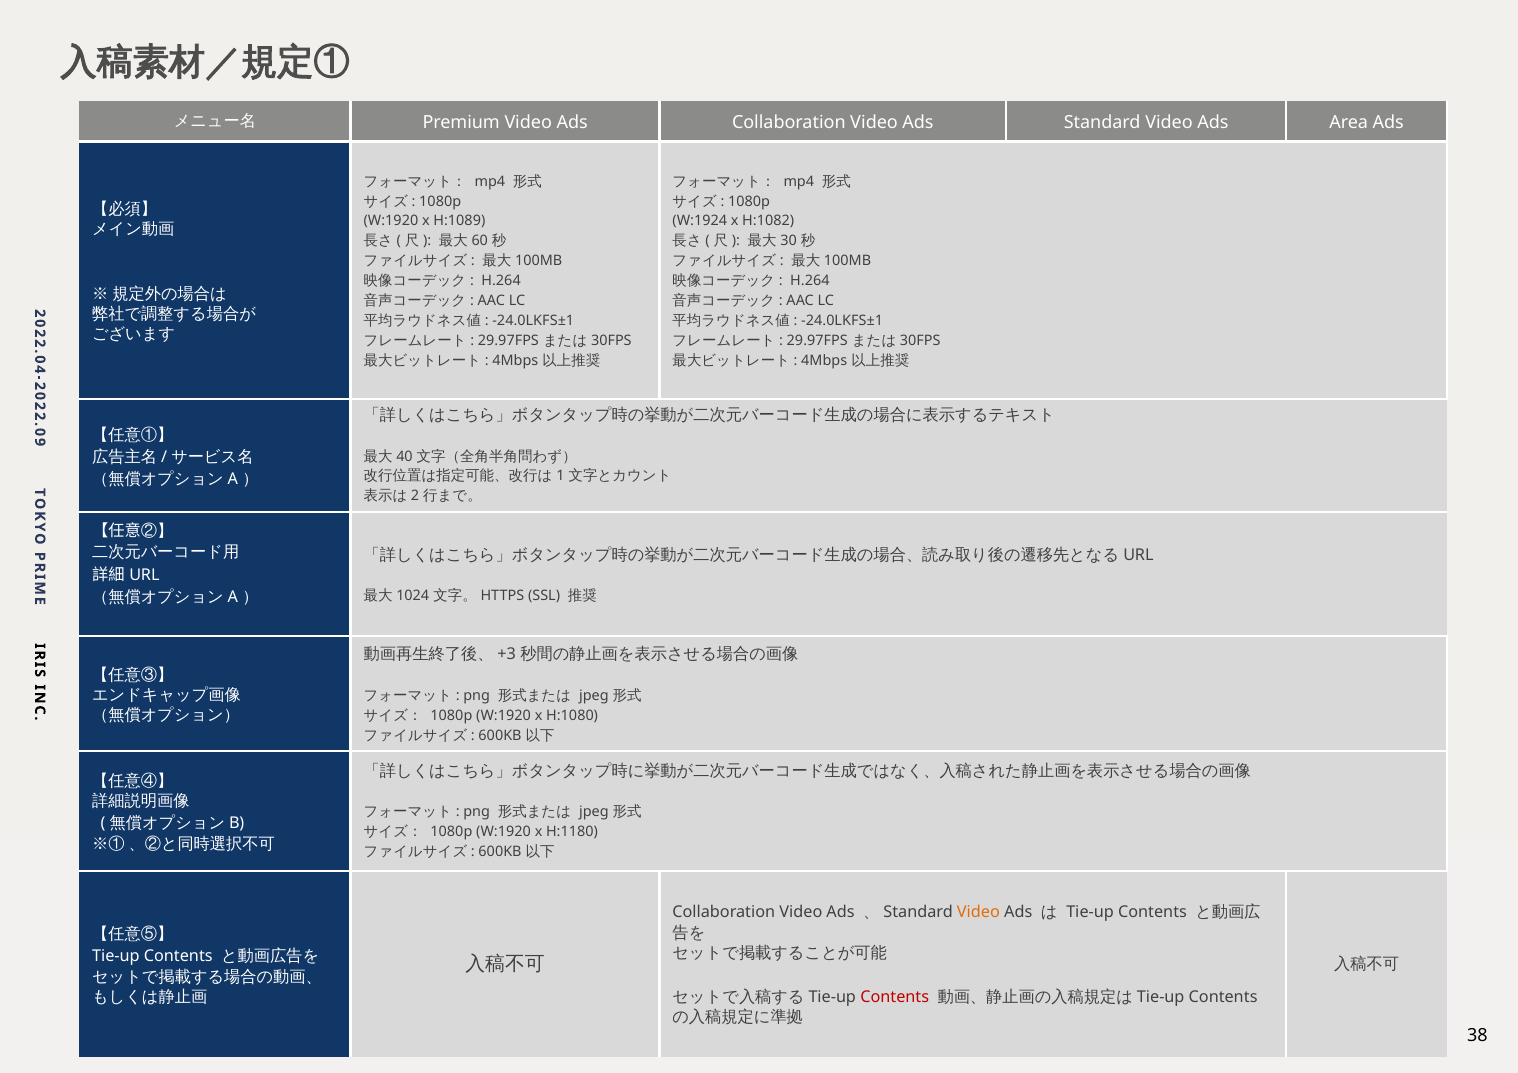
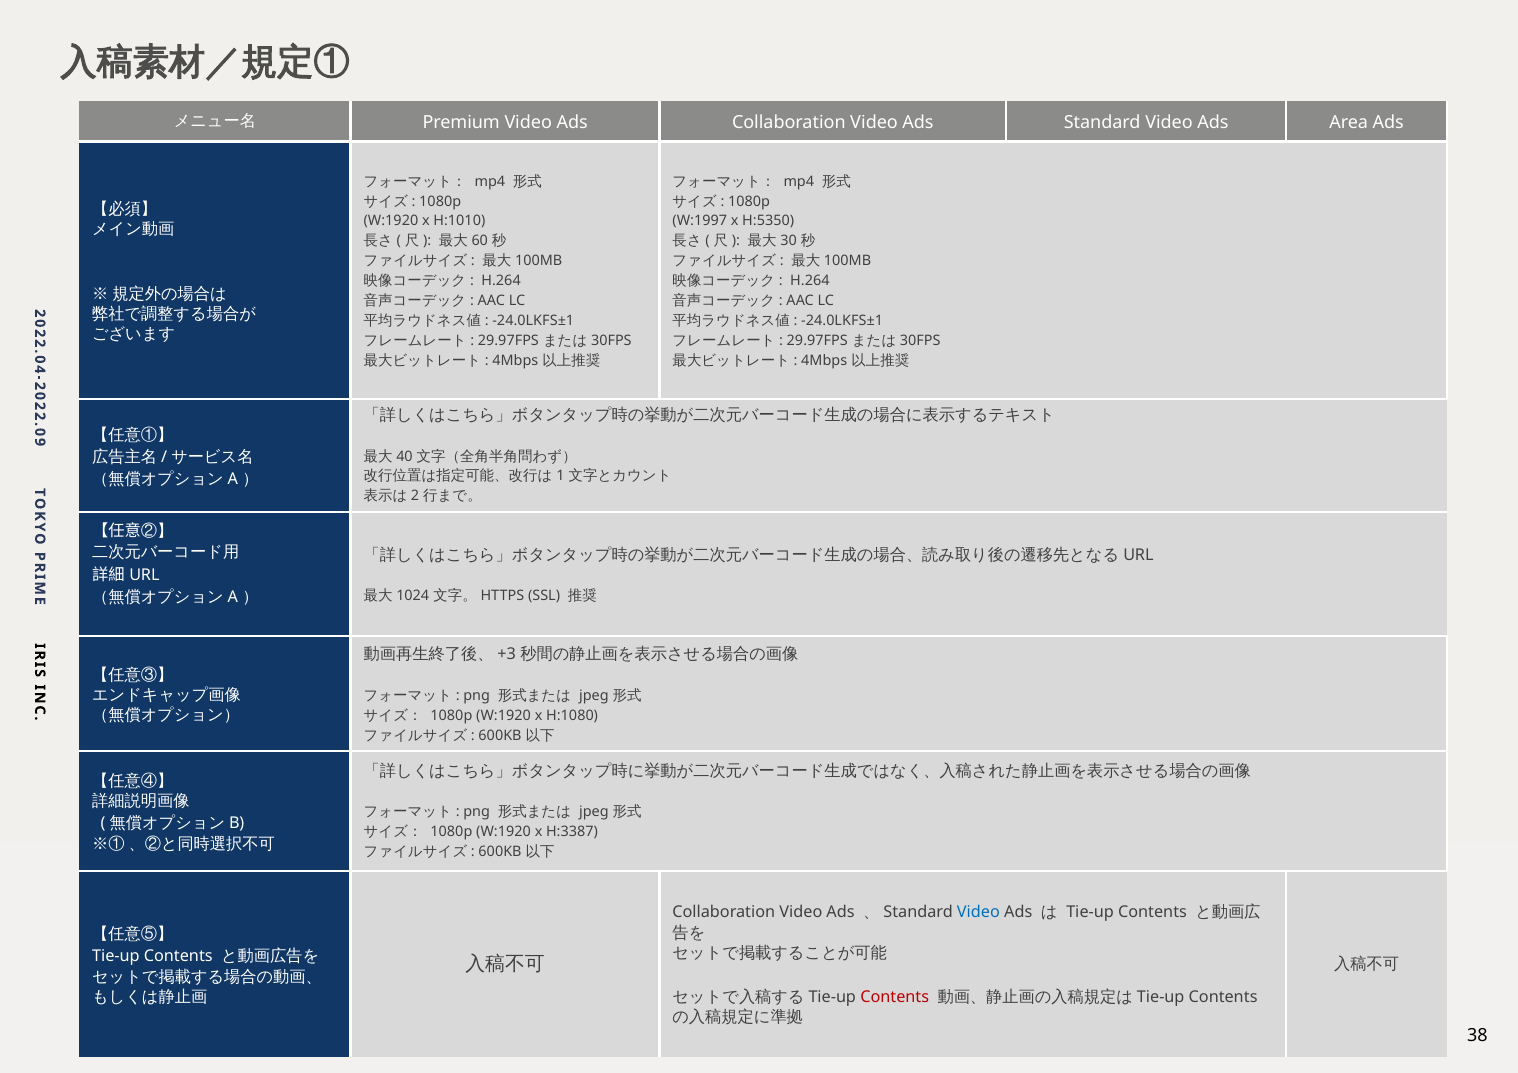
H:1089: H:1089 -> H:1010
W:1924: W:1924 -> W:1997
H:1082: H:1082 -> H:5350
H:1180: H:1180 -> H:3387
Video at (978, 913) colour: orange -> blue
